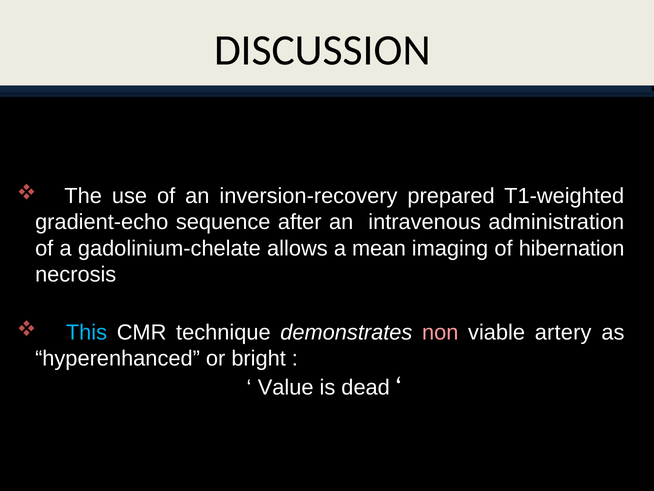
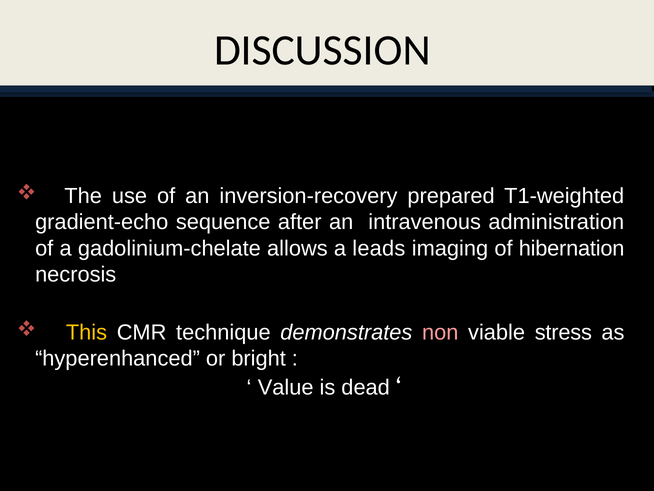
mean: mean -> leads
This colour: light blue -> yellow
artery: artery -> stress
